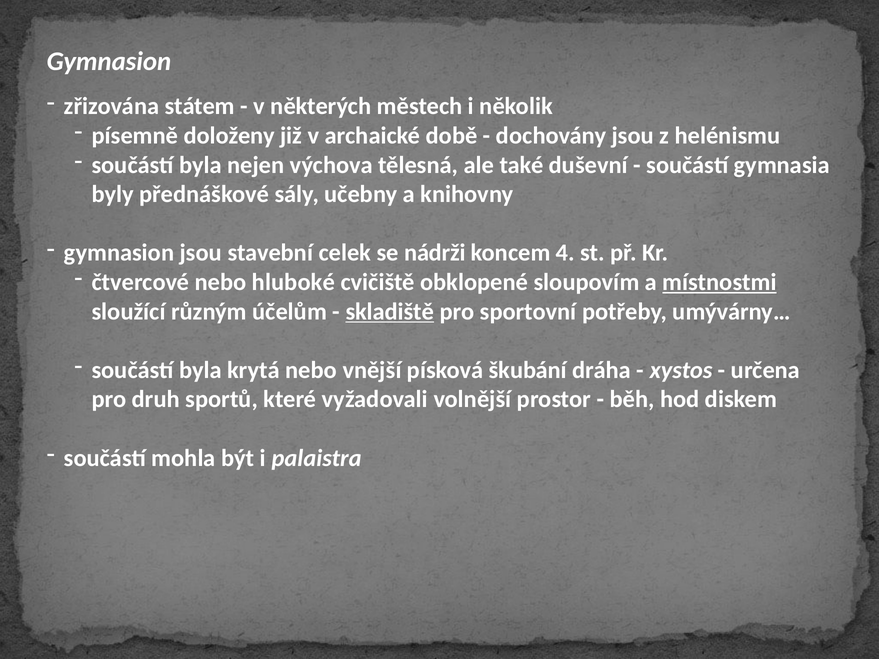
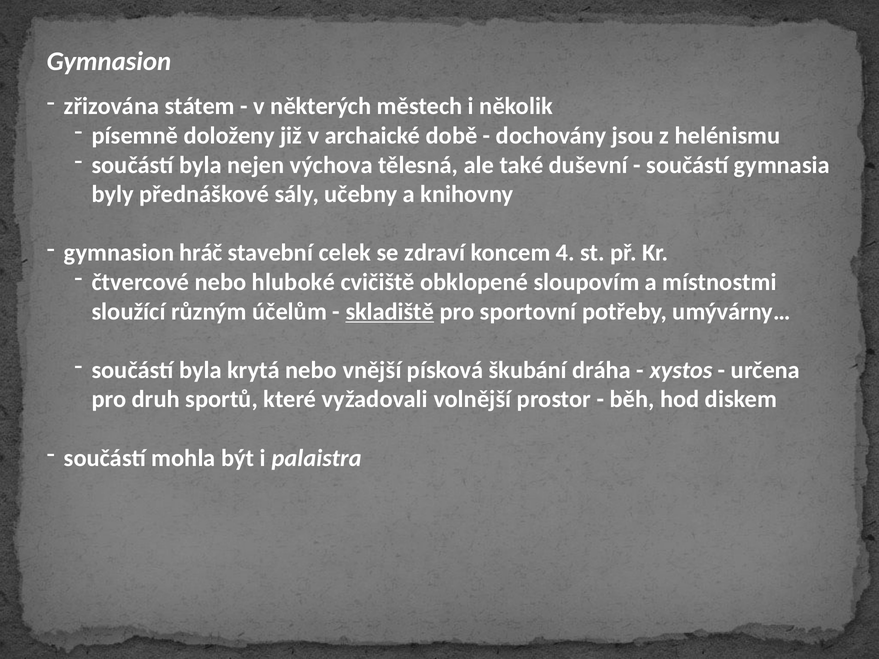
gymnasion jsou: jsou -> hráč
nádrži: nádrži -> zdraví
místnostmi underline: present -> none
